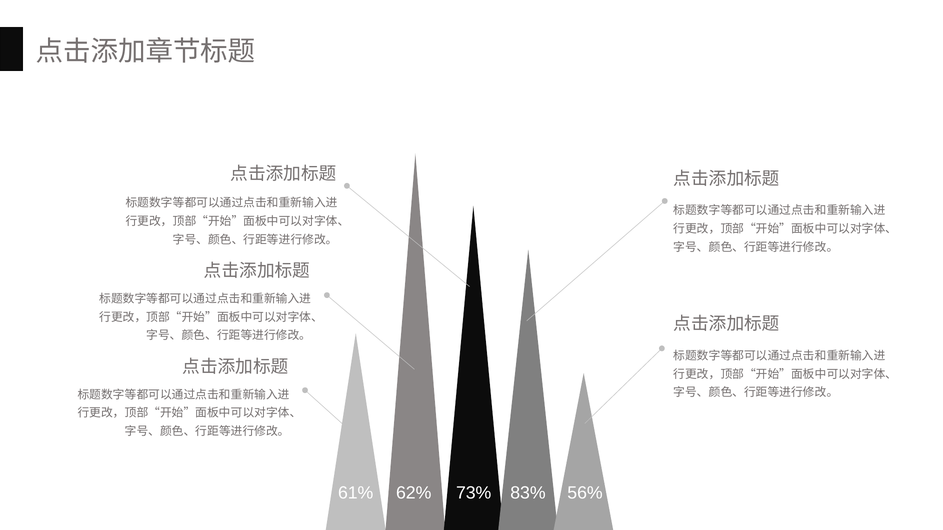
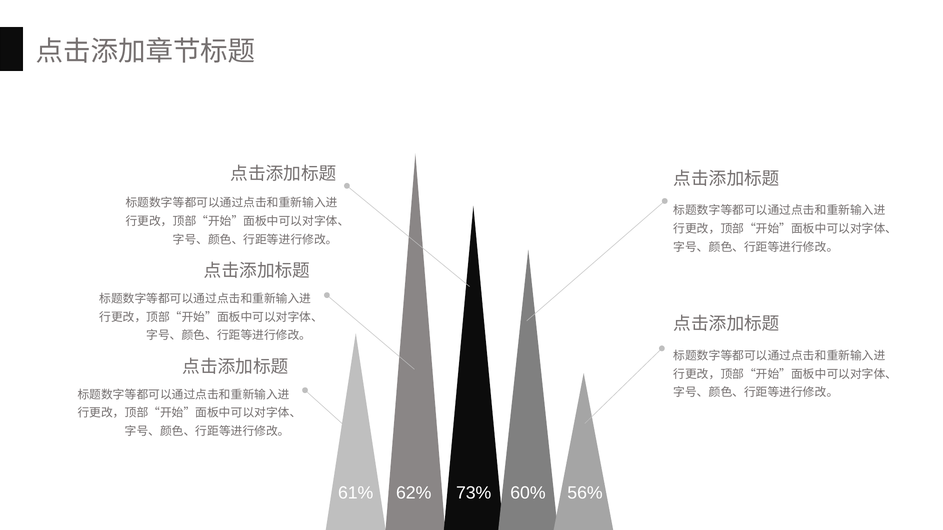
83%: 83% -> 60%
